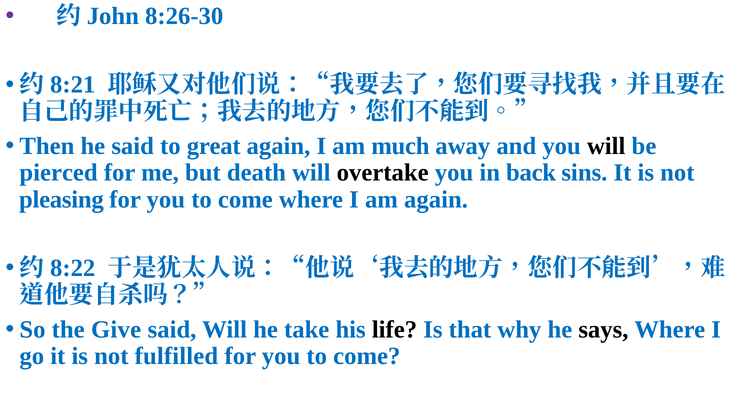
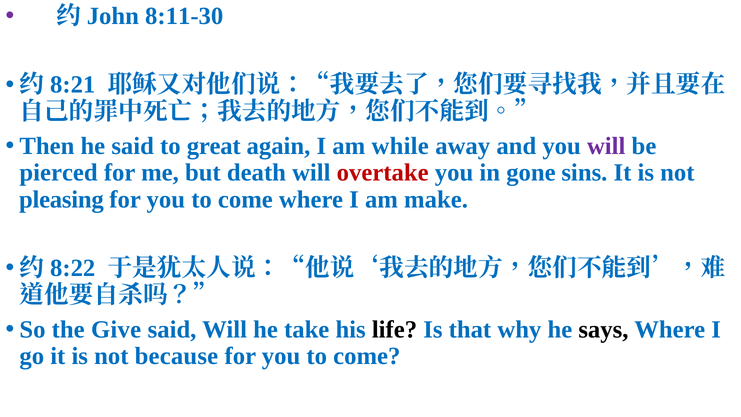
8:26-30: 8:26-30 -> 8:11-30
much: much -> while
will at (606, 146) colour: black -> purple
overtake colour: black -> red
back: back -> gone
am again: again -> make
fulfilled: fulfilled -> because
